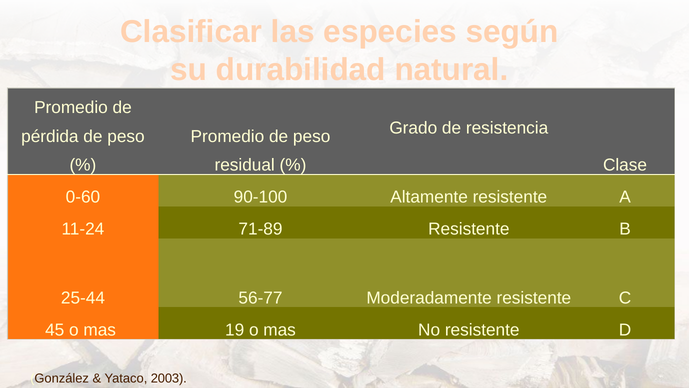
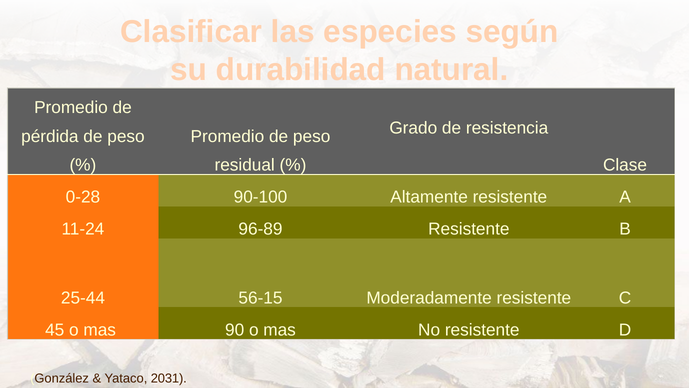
0-60: 0-60 -> 0-28
71-89: 71-89 -> 96-89
56-77: 56-77 -> 56-15
19: 19 -> 90
2003: 2003 -> 2031
